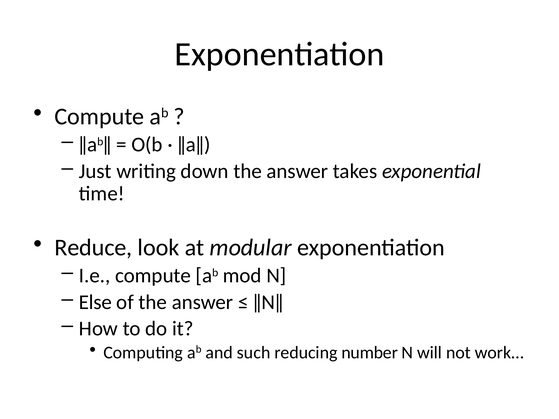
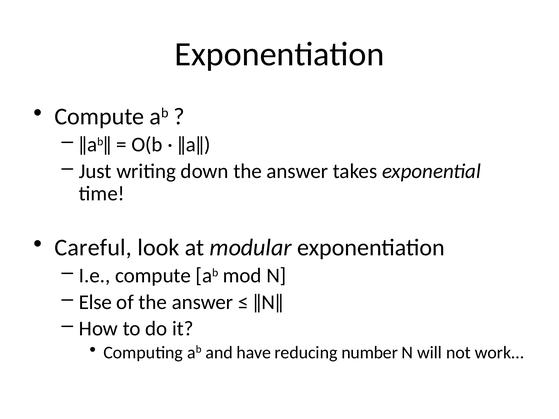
Reduce: Reduce -> Careful
such: such -> have
